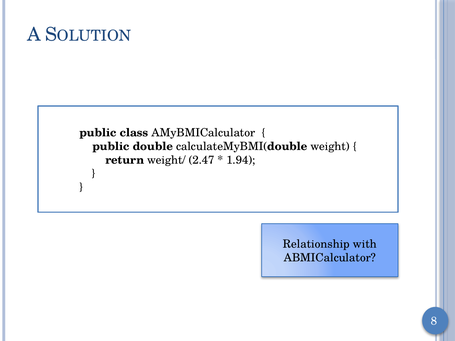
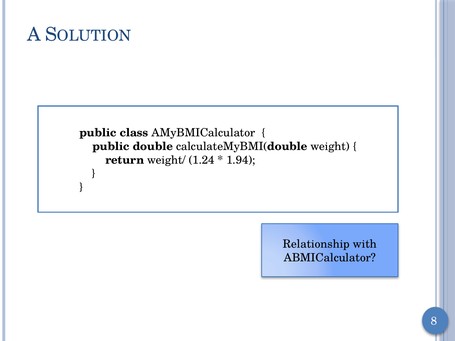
2.47: 2.47 -> 1.24
